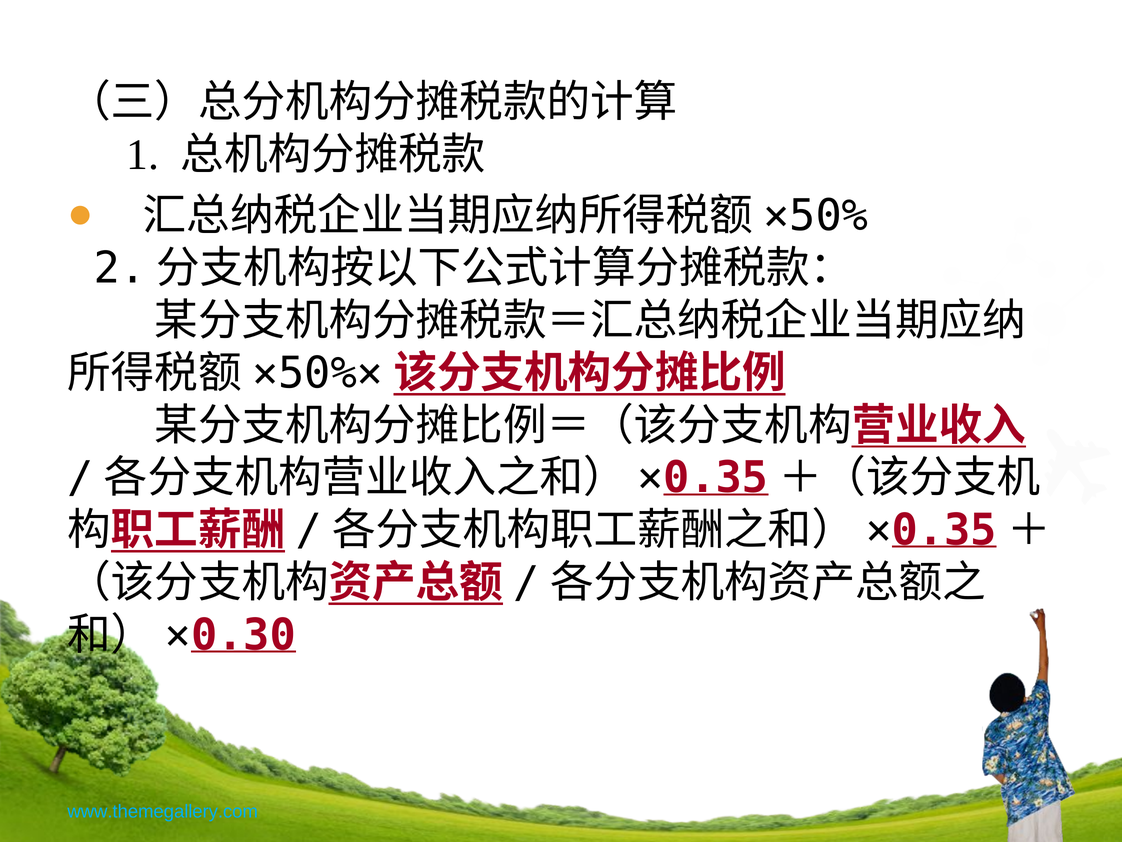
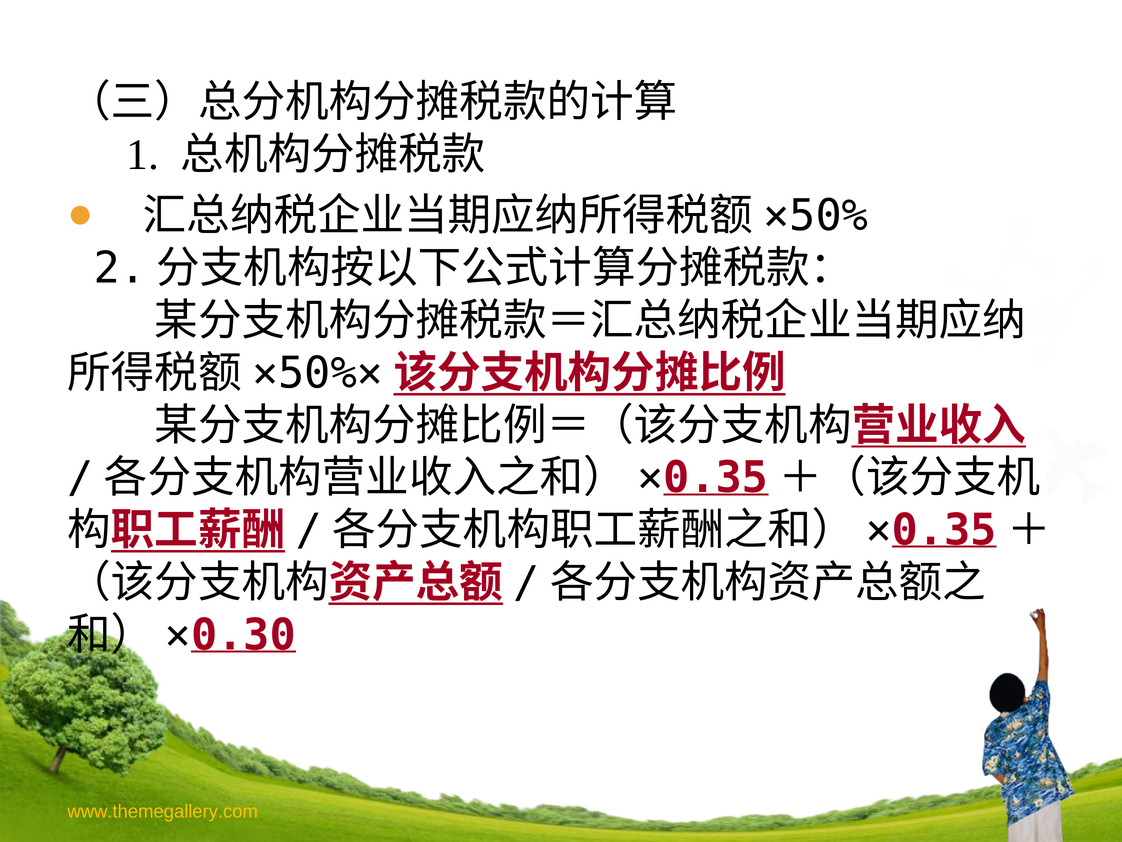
www.themegallery.com colour: light blue -> yellow
